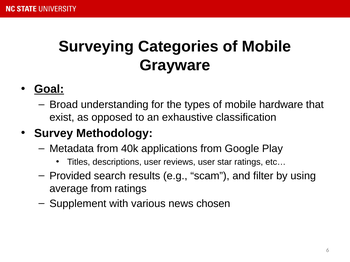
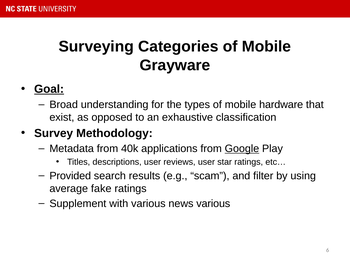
Google underline: none -> present
average from: from -> fake
news chosen: chosen -> various
